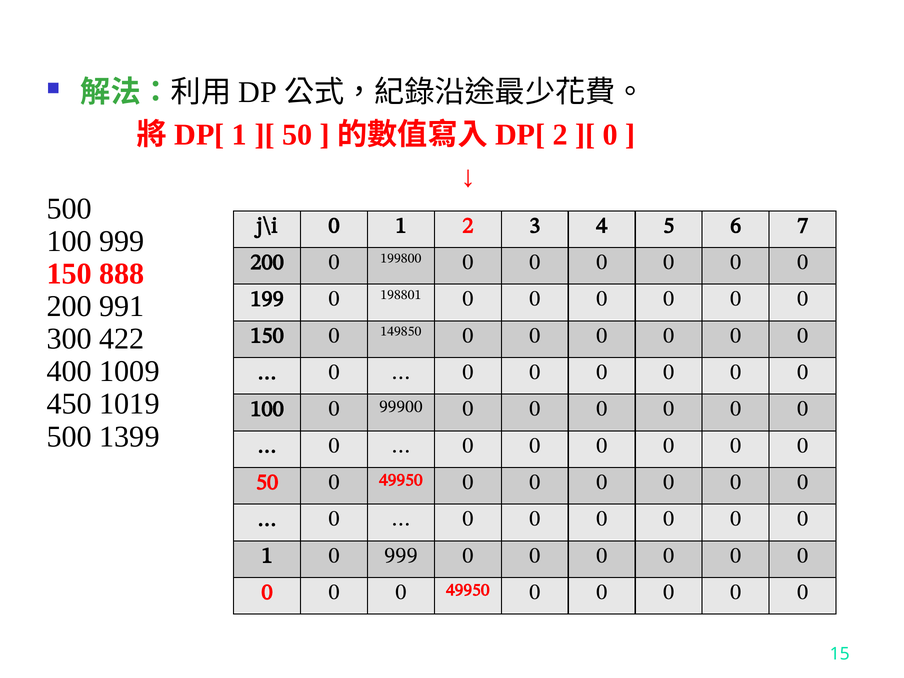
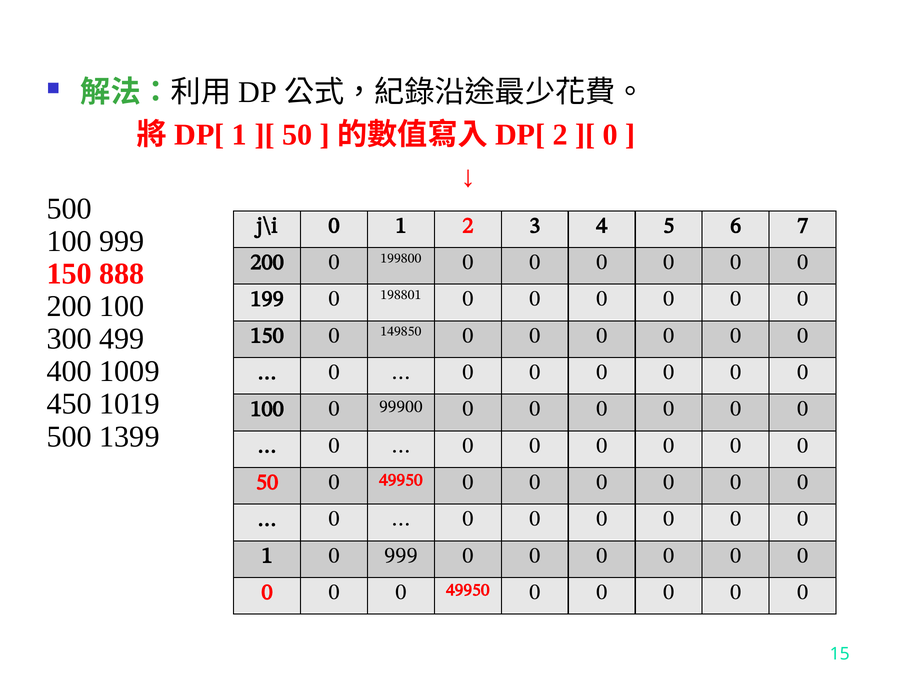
200 991: 991 -> 100
422: 422 -> 499
